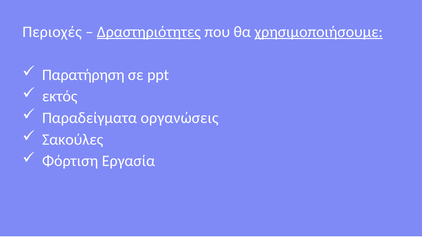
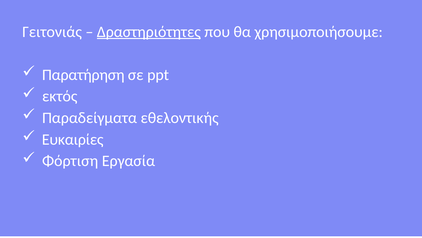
Περιοχές: Περιοχές -> Γειτονιάς
χρησιμοποιήσουμε underline: present -> none
οργανώσεις: οργανώσεις -> εθελοντικής
Σακούλες: Σακούλες -> Ευκαιρίες
